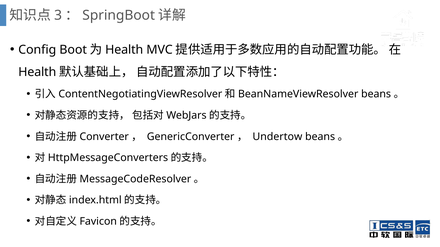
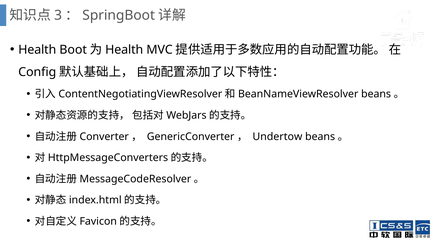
Config at (37, 50): Config -> Health
Health at (37, 72): Health -> Config
